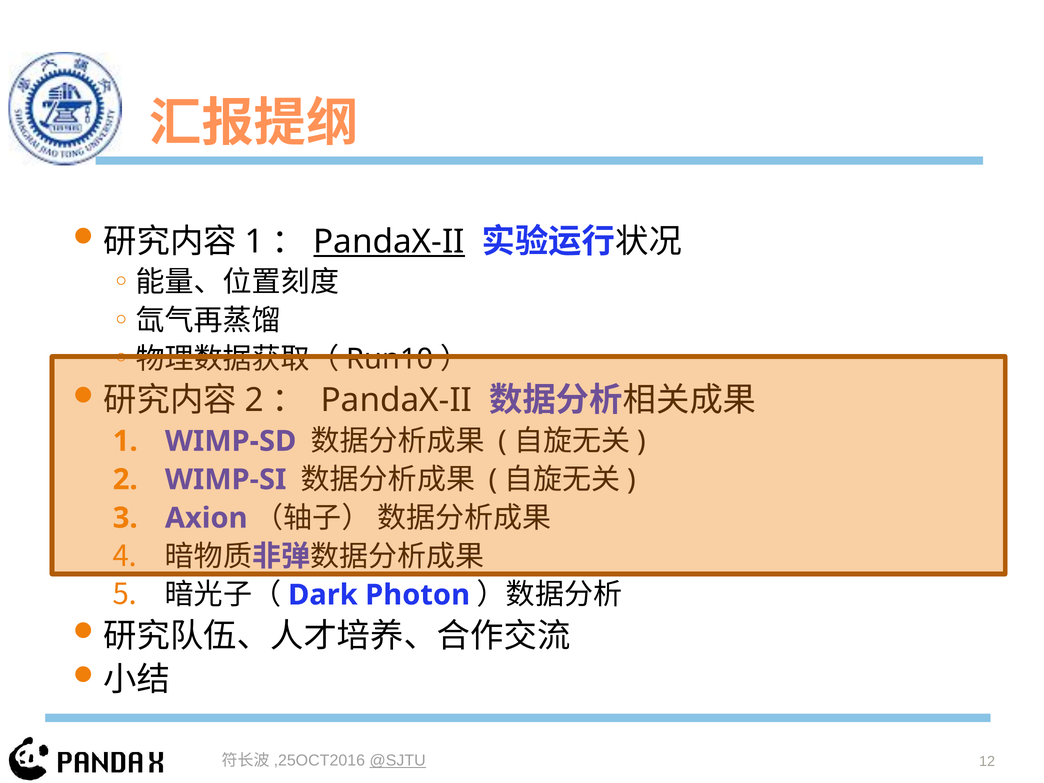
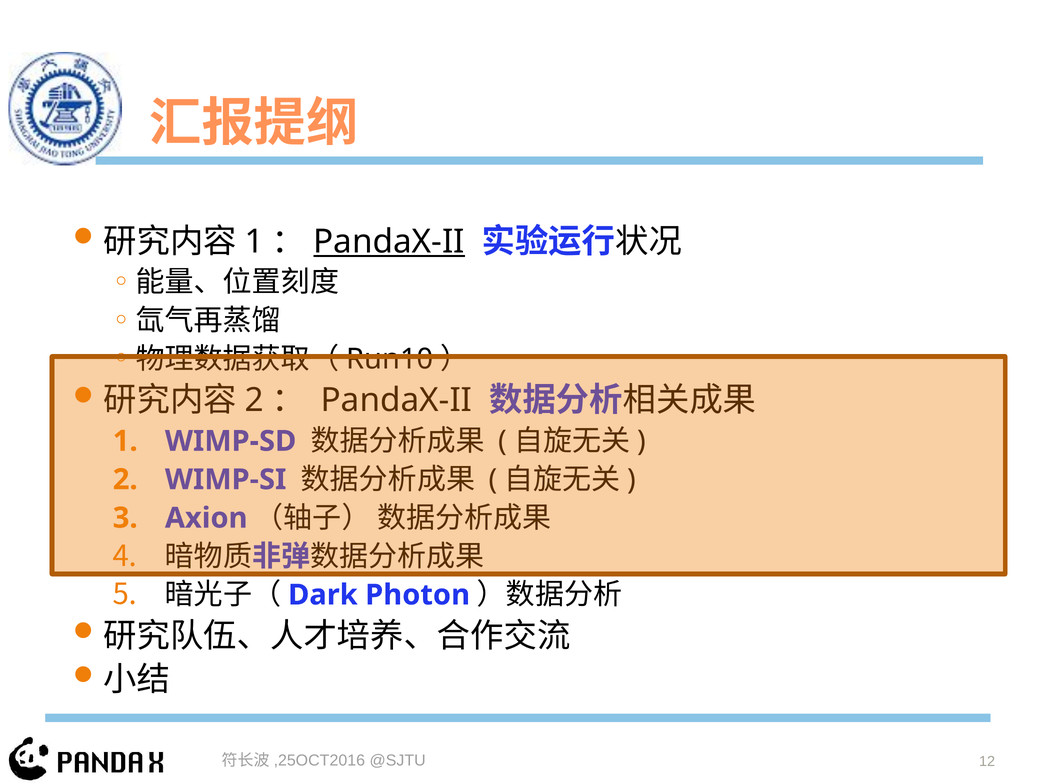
@SJTU underline: present -> none
